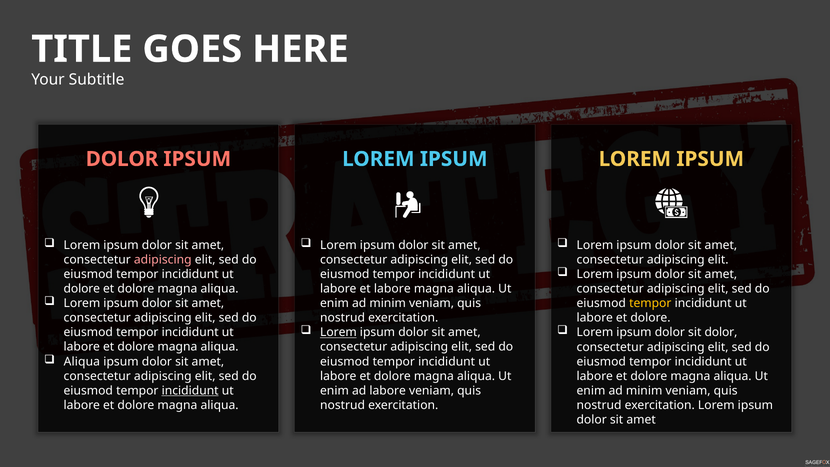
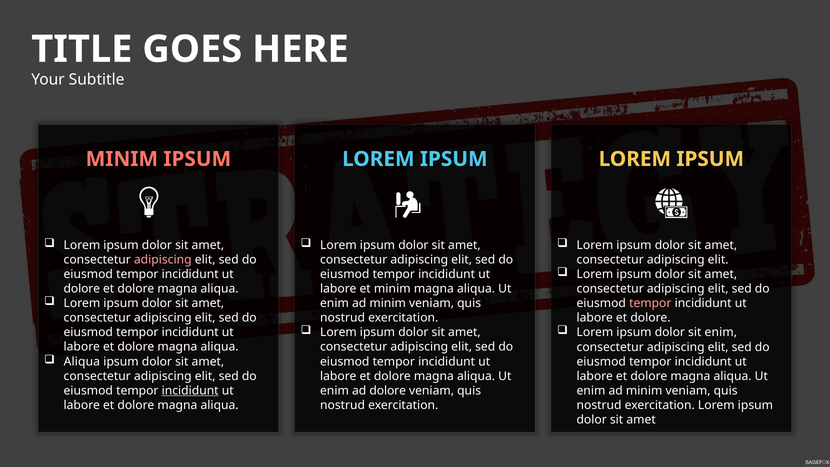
DOLOR at (122, 159): DOLOR -> MINIM
et labore: labore -> minim
tempor at (650, 303) colour: yellow -> pink
Lorem at (338, 332) underline: present -> none
sit dolor: dolor -> enim
ad labore: labore -> dolore
